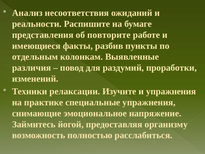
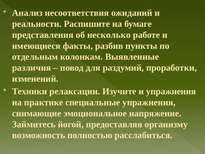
повторите: повторите -> несколько
